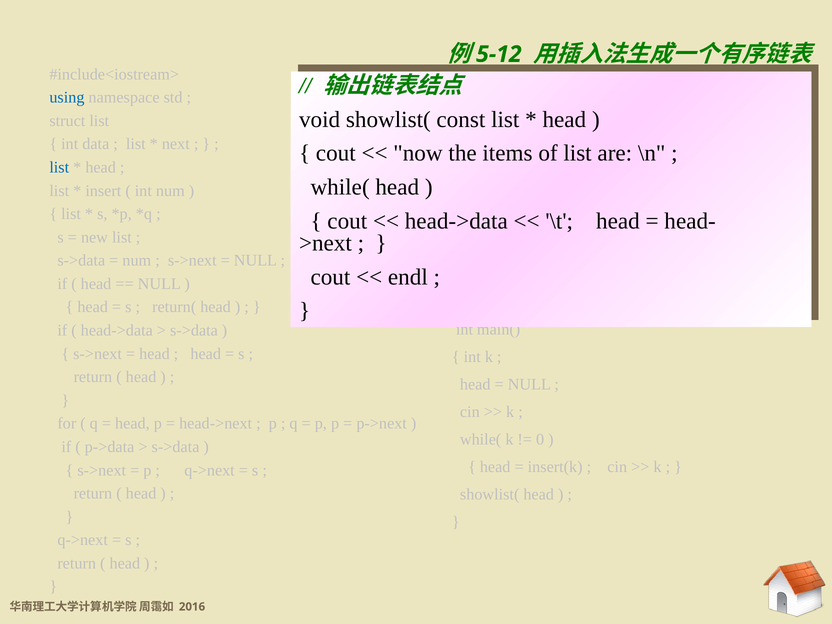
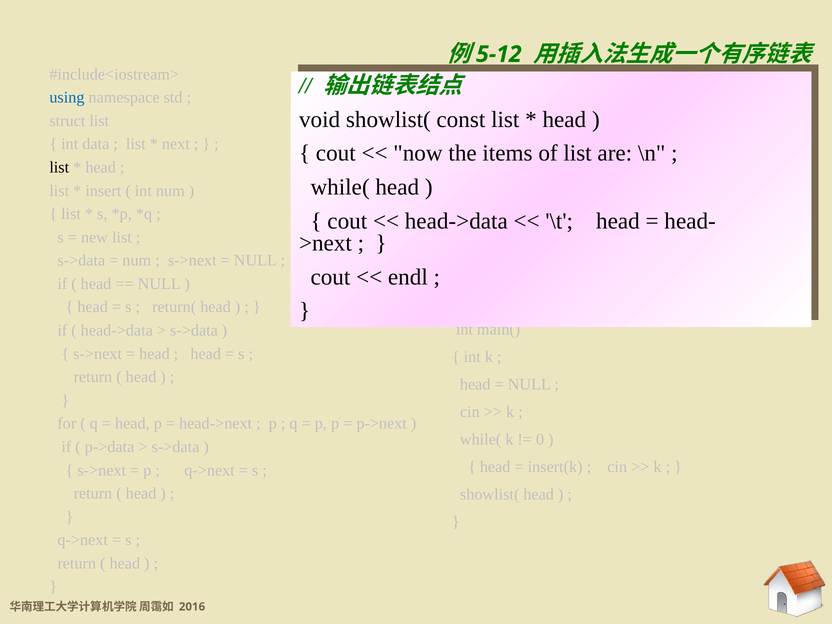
list at (59, 167) colour: blue -> black
